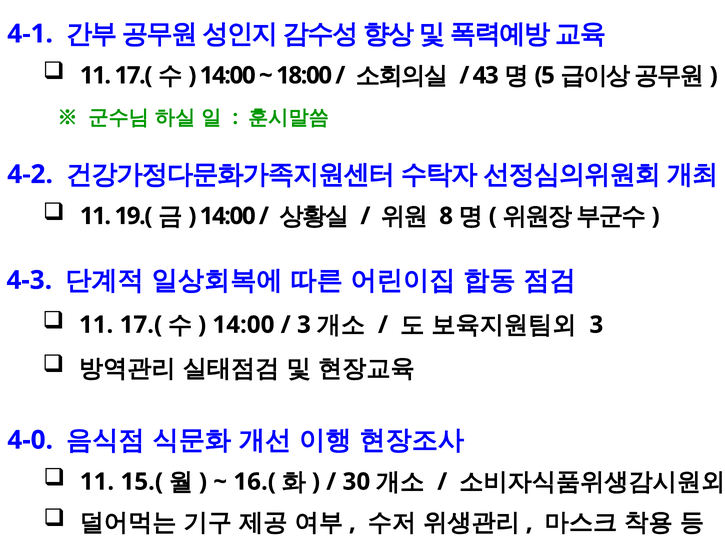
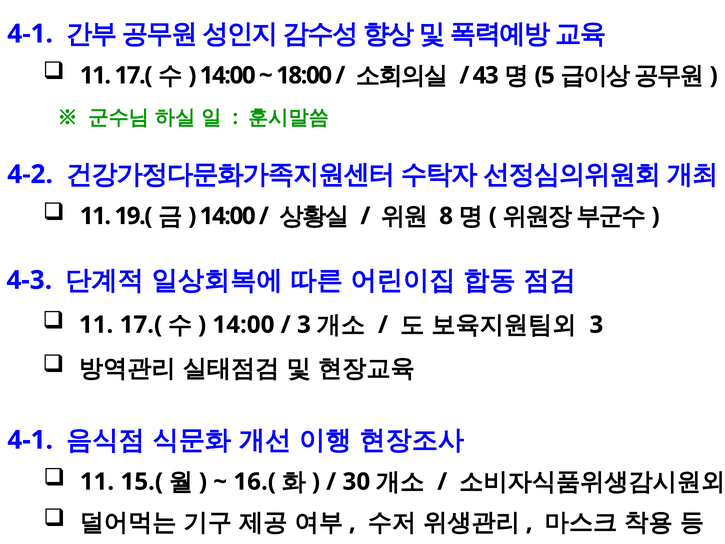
4-0 at (30, 440): 4-0 -> 4-1
